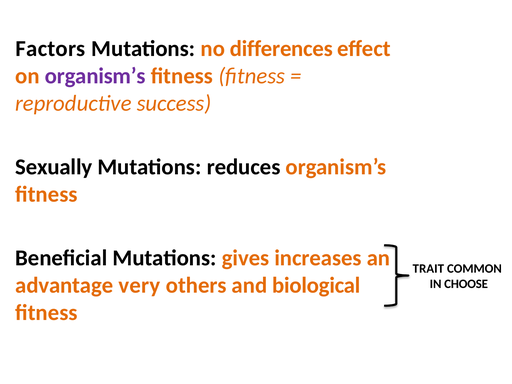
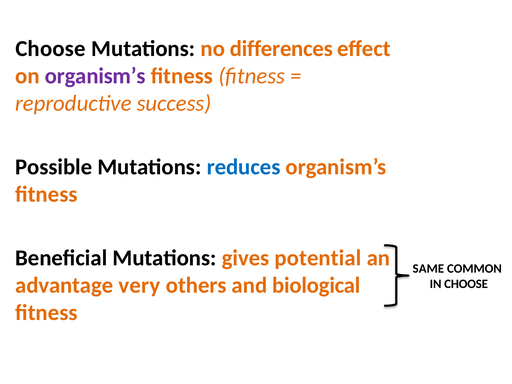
Factors at (51, 49): Factors -> Choose
Sexually: Sexually -> Possible
reduces colour: black -> blue
increases: increases -> potential
TRAIT: TRAIT -> SAME
